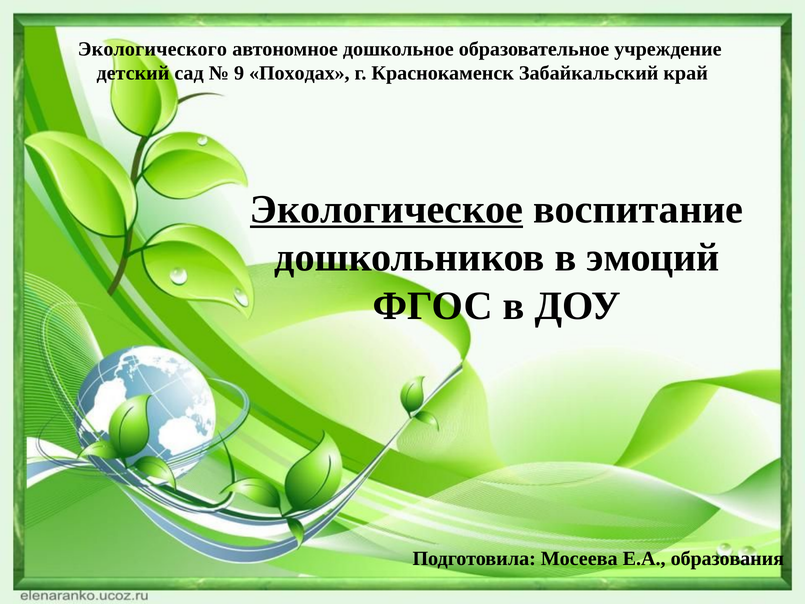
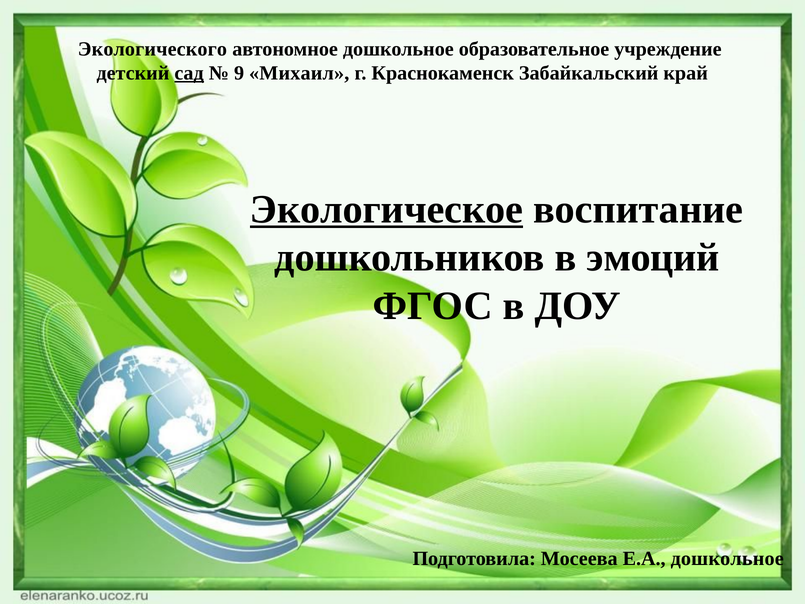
сад underline: none -> present
Походах: Походах -> Михаил
Е.А образования: образования -> дошкольное
